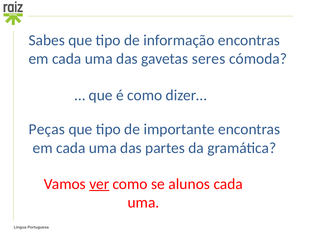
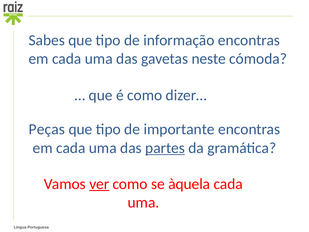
seres: seres -> neste
partes underline: none -> present
alunos: alunos -> àquela
